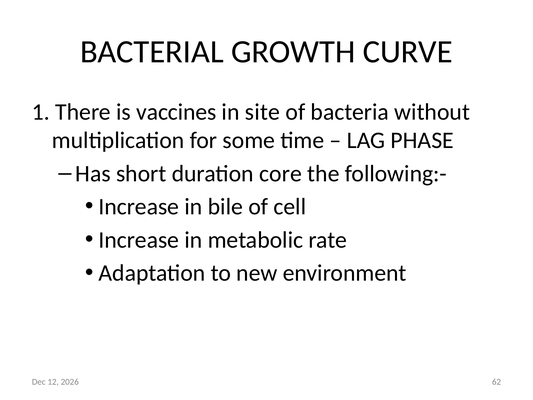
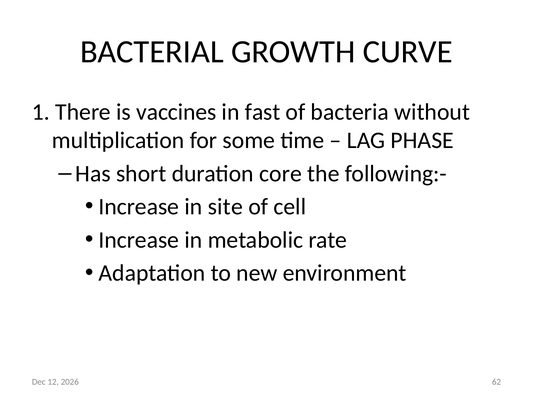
site: site -> fast
bile: bile -> site
